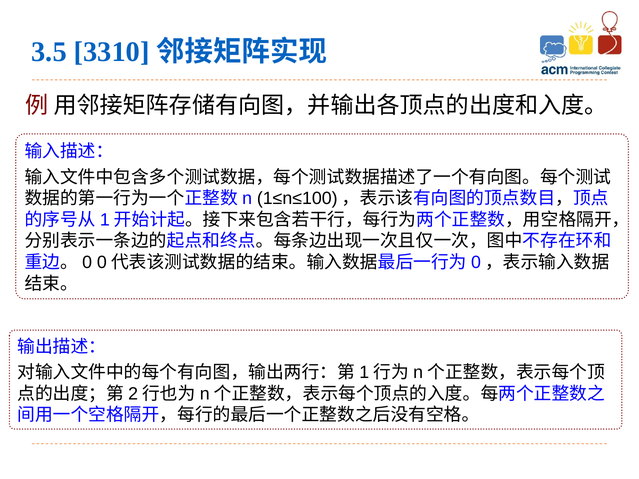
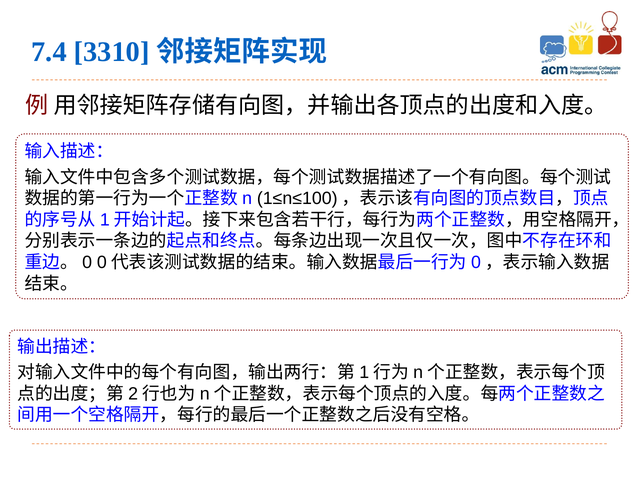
3.5: 3.5 -> 7.4
